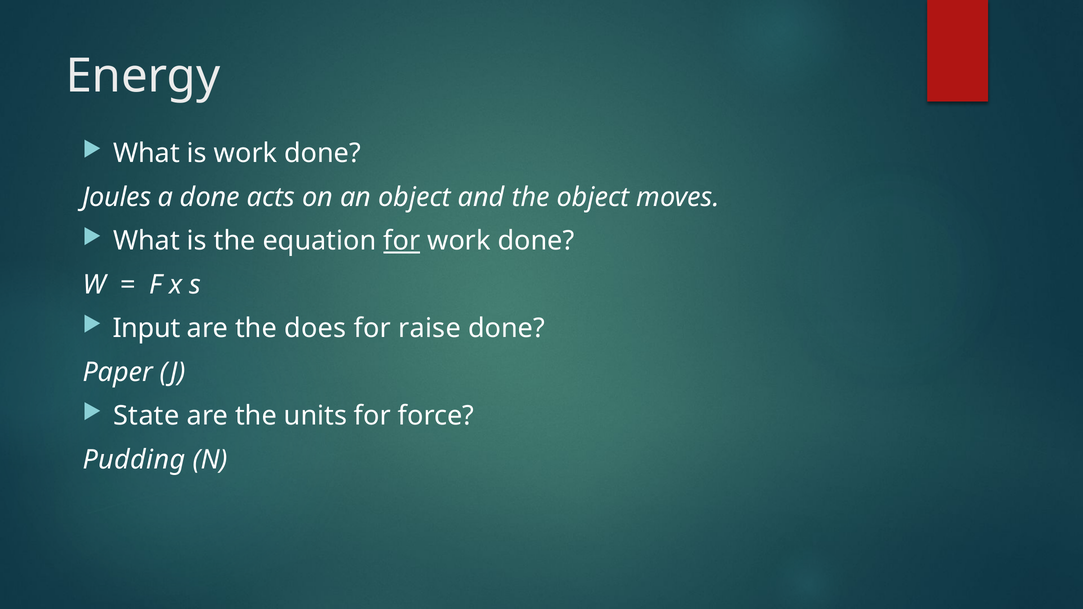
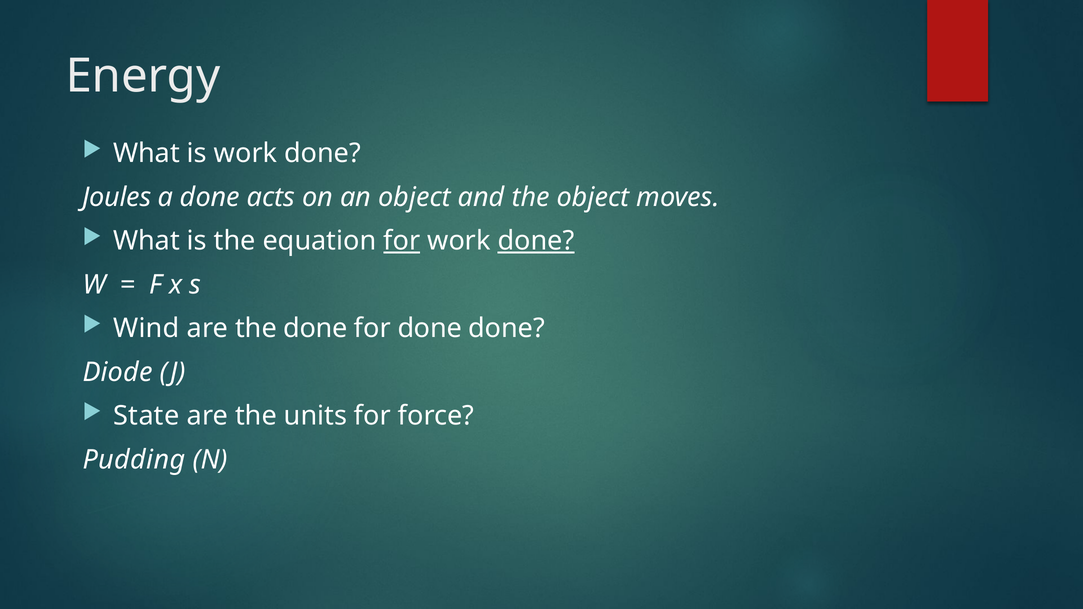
done at (536, 241) underline: none -> present
Input: Input -> Wind
the does: does -> done
for raise: raise -> done
Paper: Paper -> Diode
